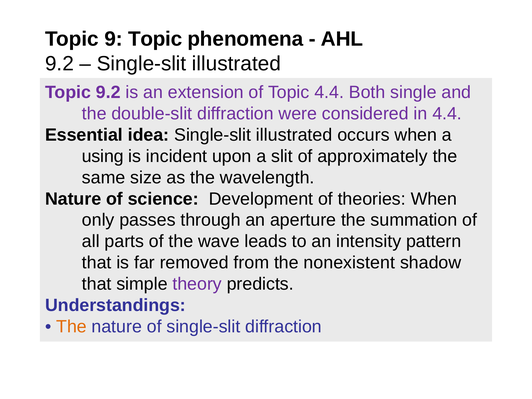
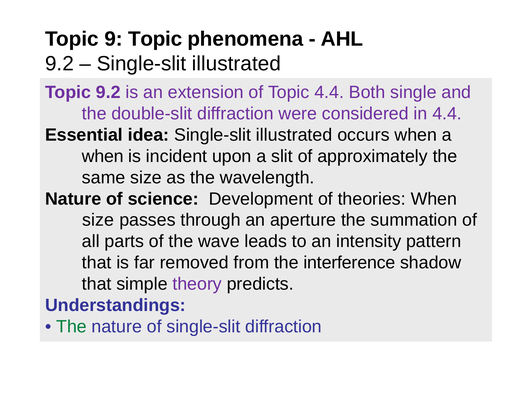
using at (103, 156): using -> when
only at (98, 220): only -> size
nonexistent: nonexistent -> interference
The at (71, 327) colour: orange -> green
